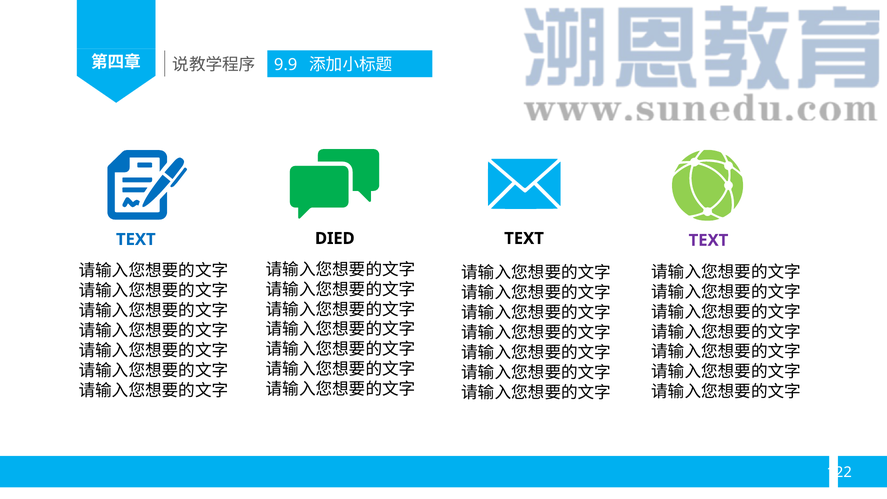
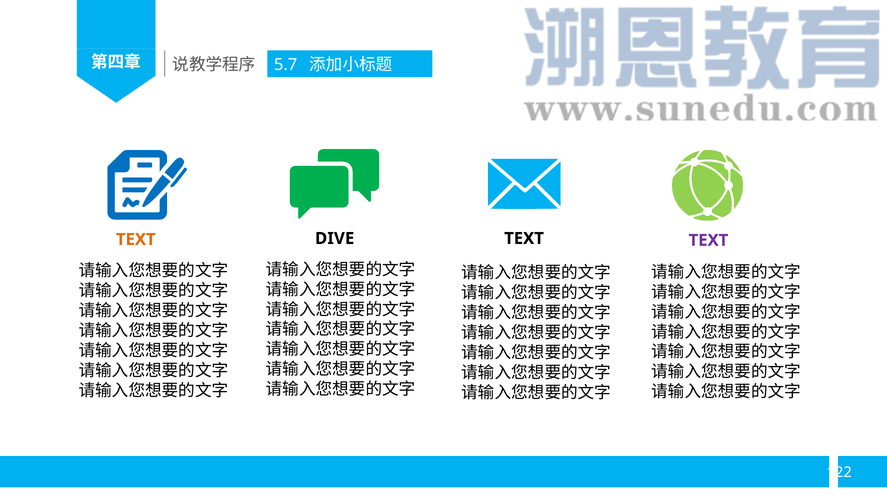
9.9: 9.9 -> 5.7
DIED: DIED -> DIVE
TEXT at (136, 239) colour: blue -> orange
